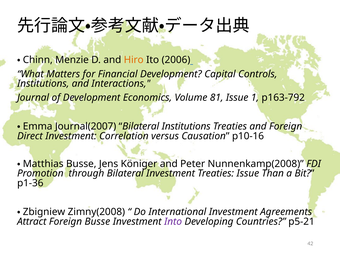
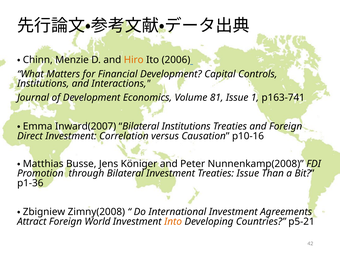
p163-792: p163-792 -> p163-741
Journal(2007: Journal(2007 -> Inward(2007
Foreign Busse: Busse -> World
Into colour: purple -> orange
